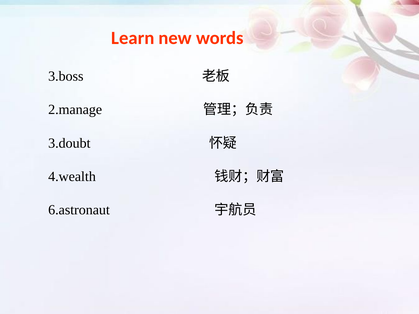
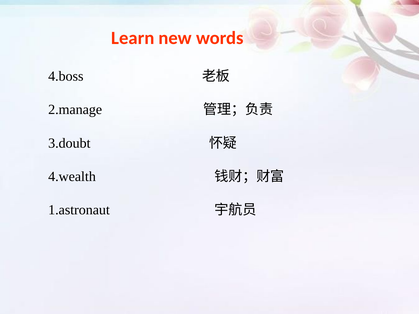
3.boss: 3.boss -> 4.boss
6.astronaut: 6.astronaut -> 1.astronaut
